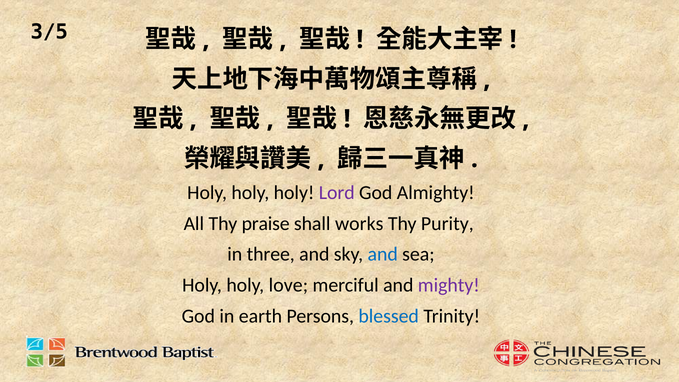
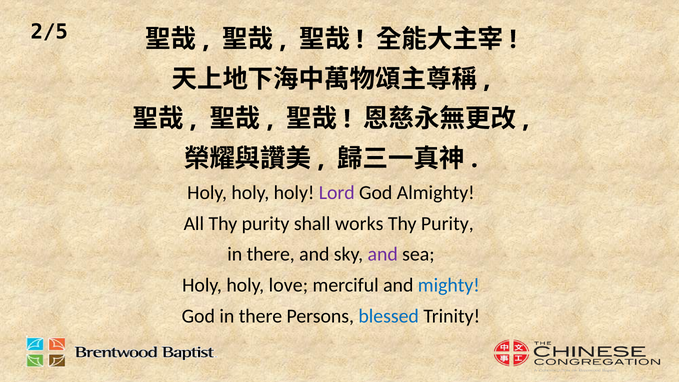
3/5: 3/5 -> 2/5
All Thy praise: praise -> purity
three at (271, 254): three -> there
and at (383, 254) colour: blue -> purple
mighty colour: purple -> blue
God in earth: earth -> there
